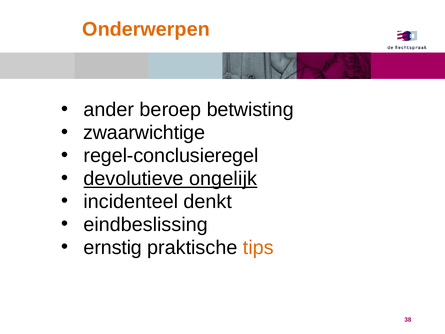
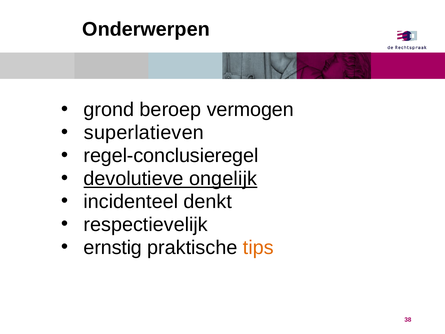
Onderwerpen colour: orange -> black
ander: ander -> grond
betwisting: betwisting -> vermogen
zwaarwichtige: zwaarwichtige -> superlatieven
eindbeslissing: eindbeslissing -> respectievelijk
